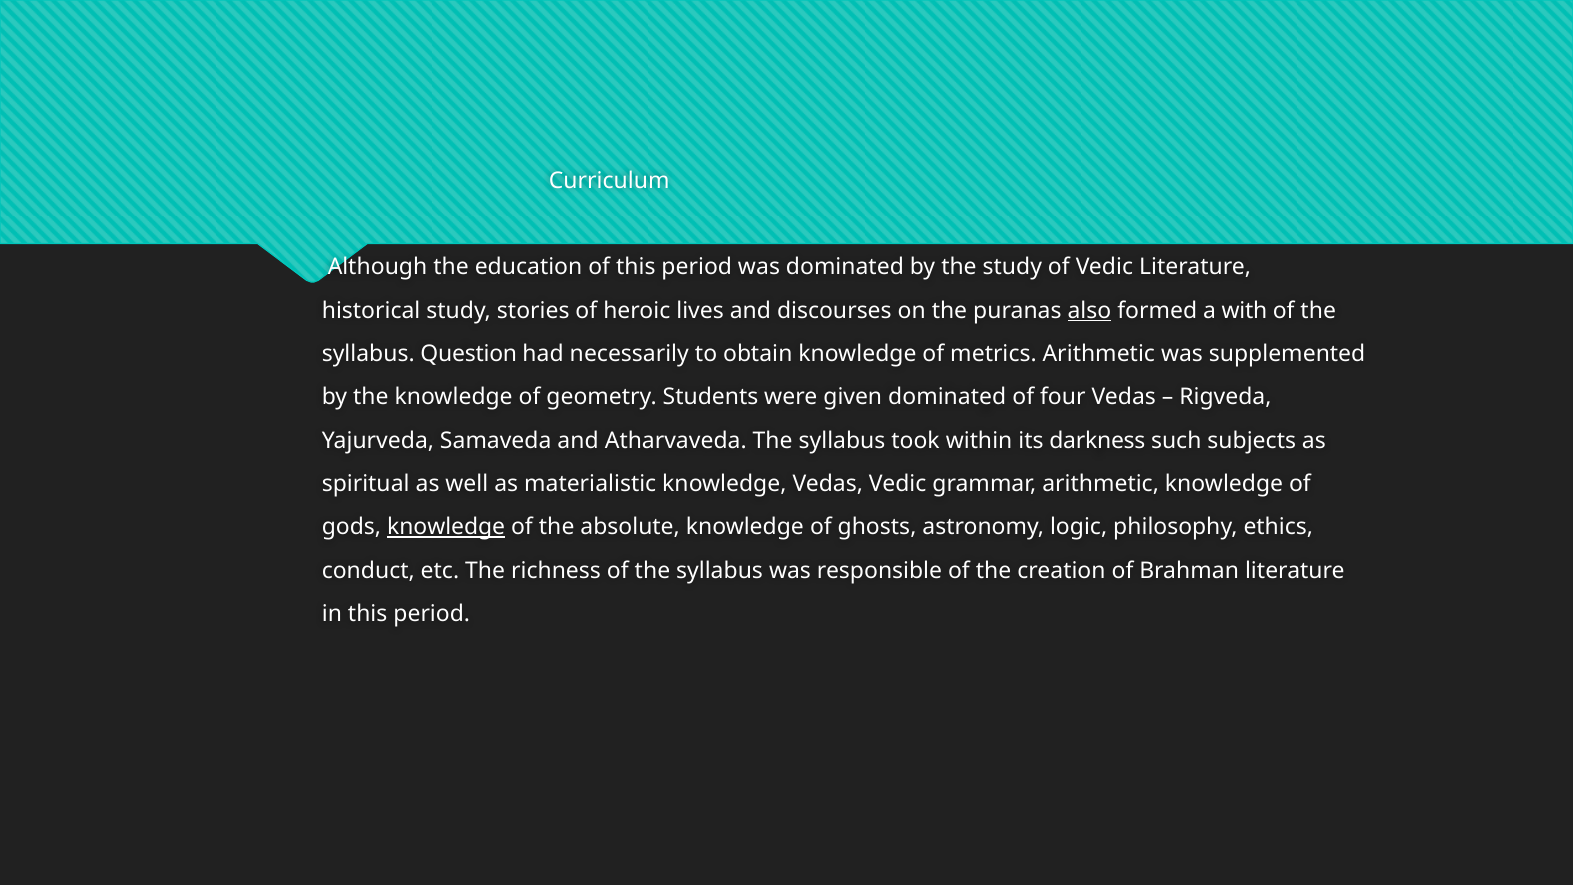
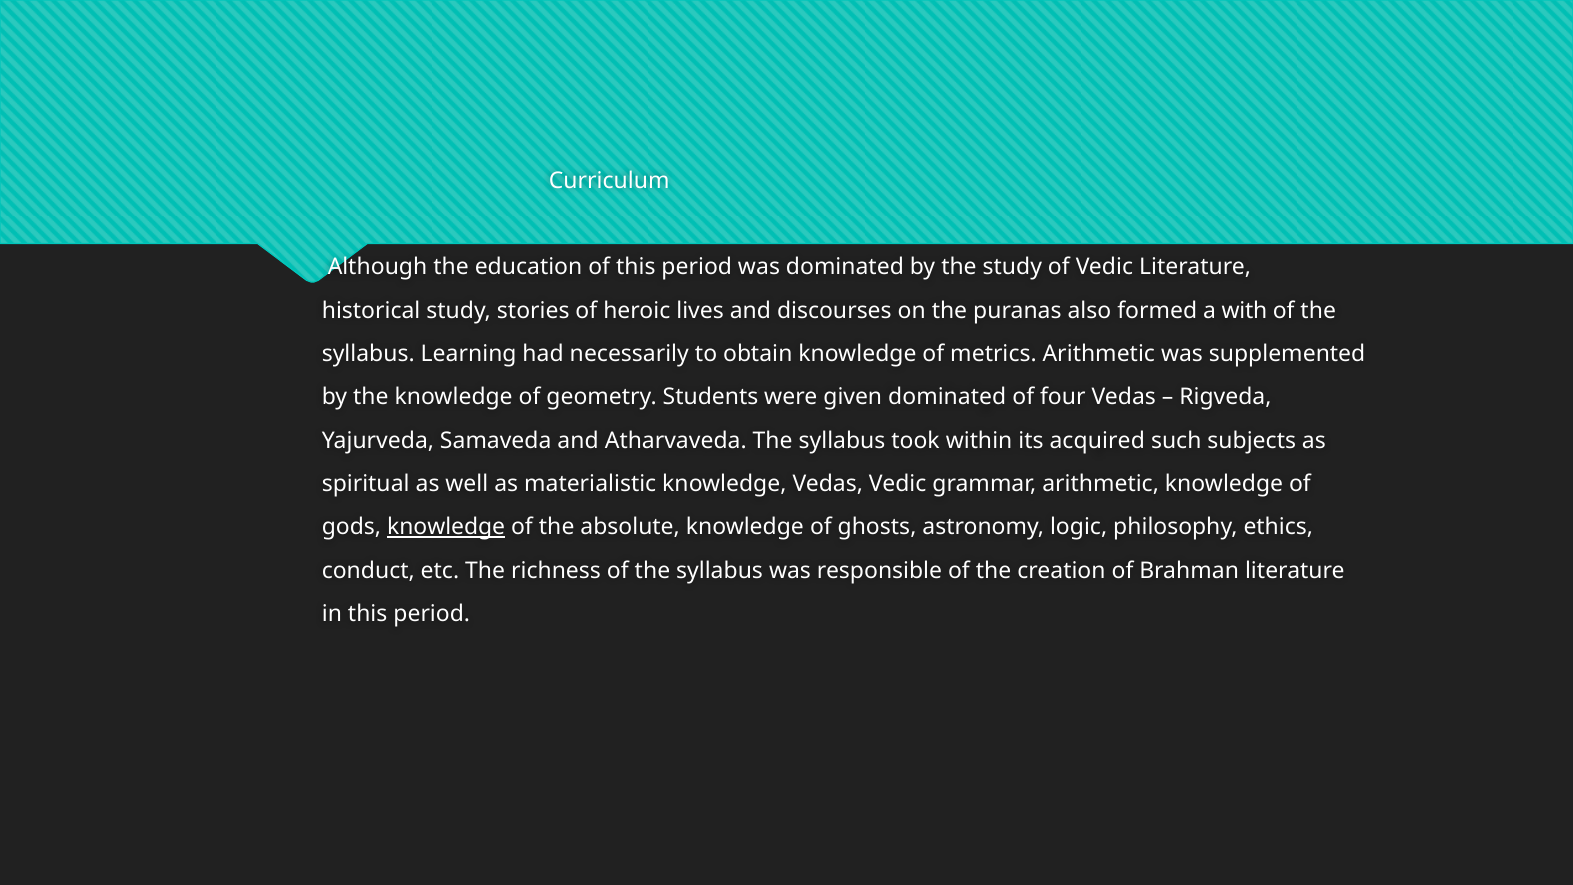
also underline: present -> none
Question: Question -> Learning
darkness: darkness -> acquired
